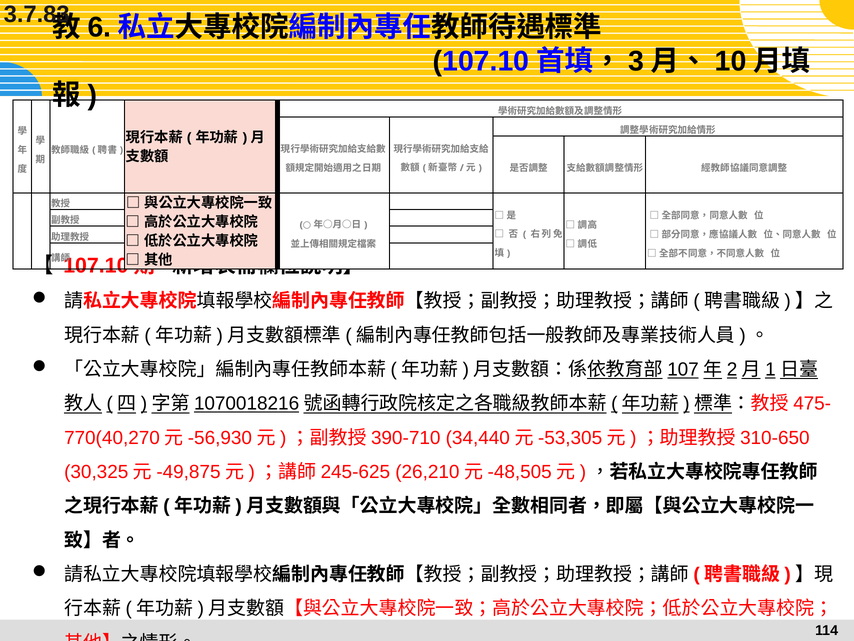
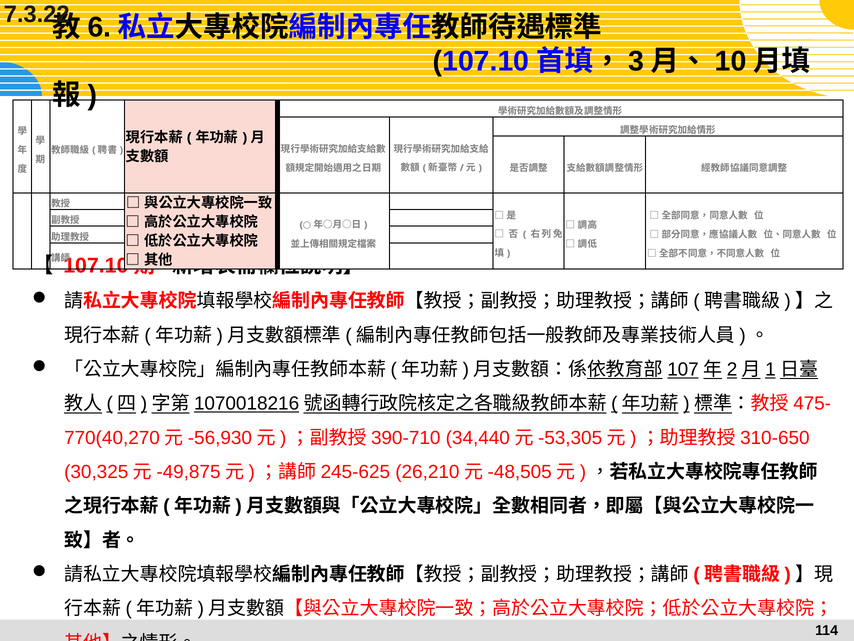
3.7.83: 3.7.83 -> 7.3.22
